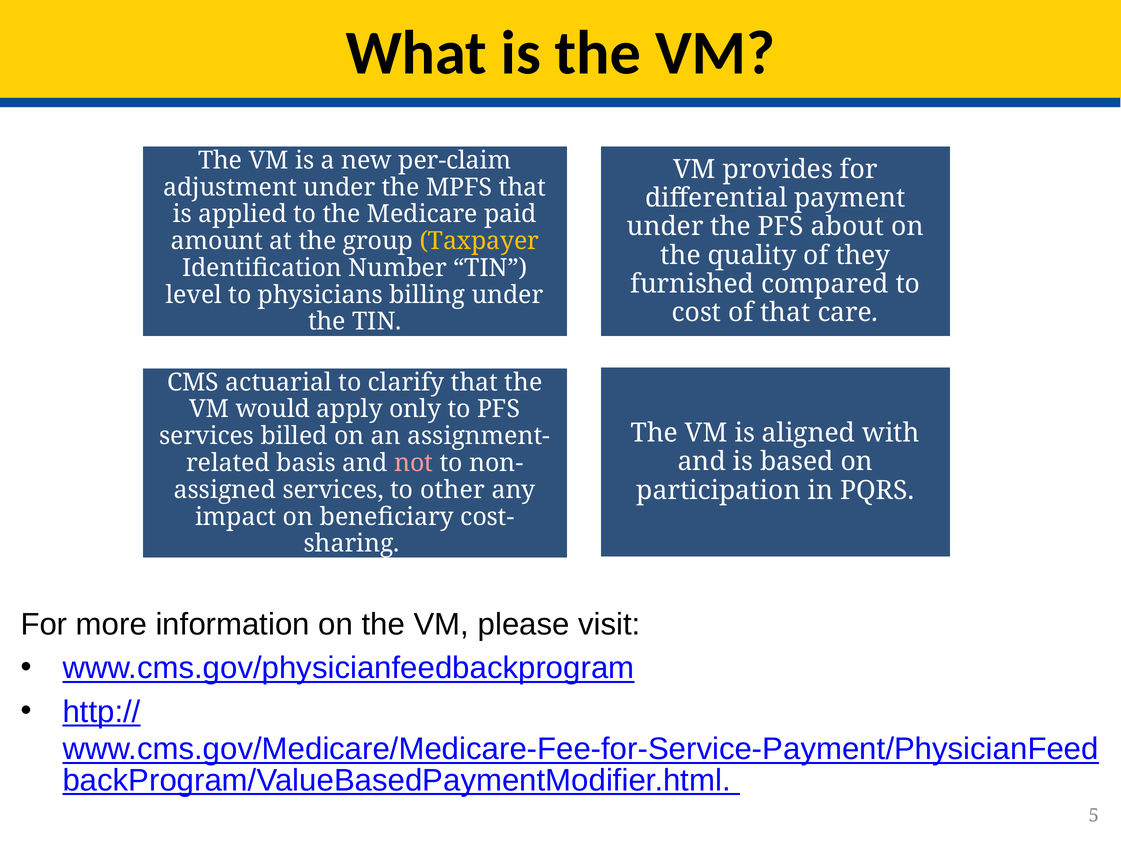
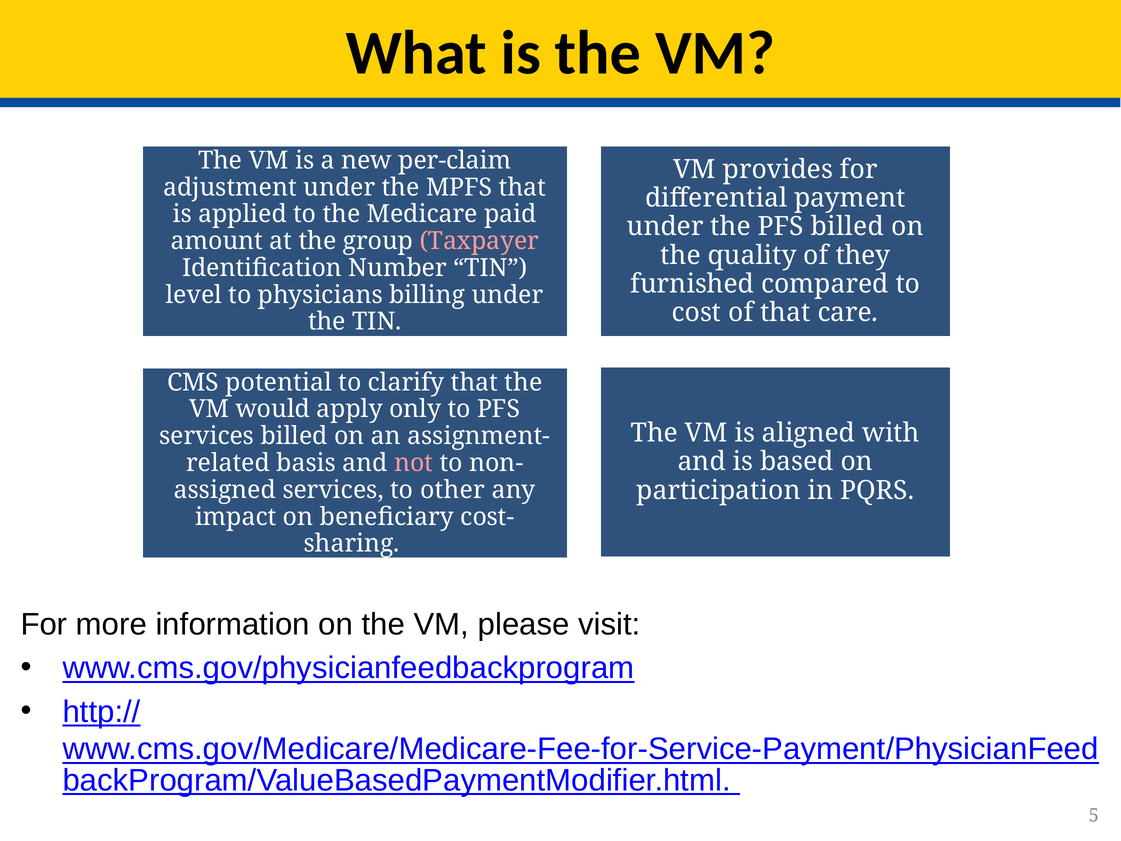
PFS about: about -> billed
Taxpayer colour: yellow -> pink
actuarial: actuarial -> potential
